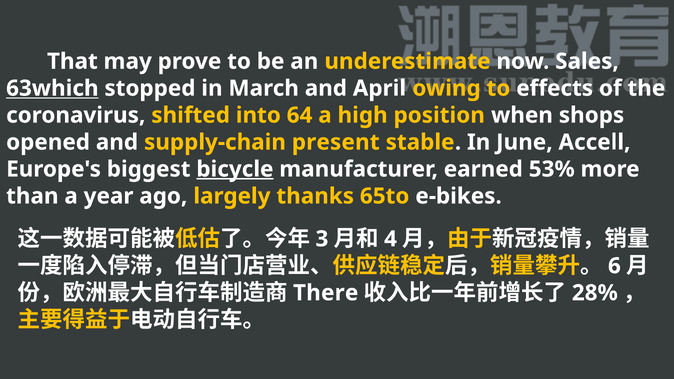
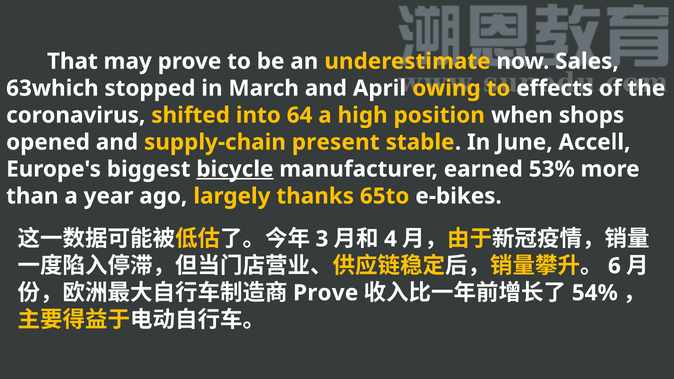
63which underline: present -> none
There at (326, 293): There -> Prove
28%: 28% -> 54%
